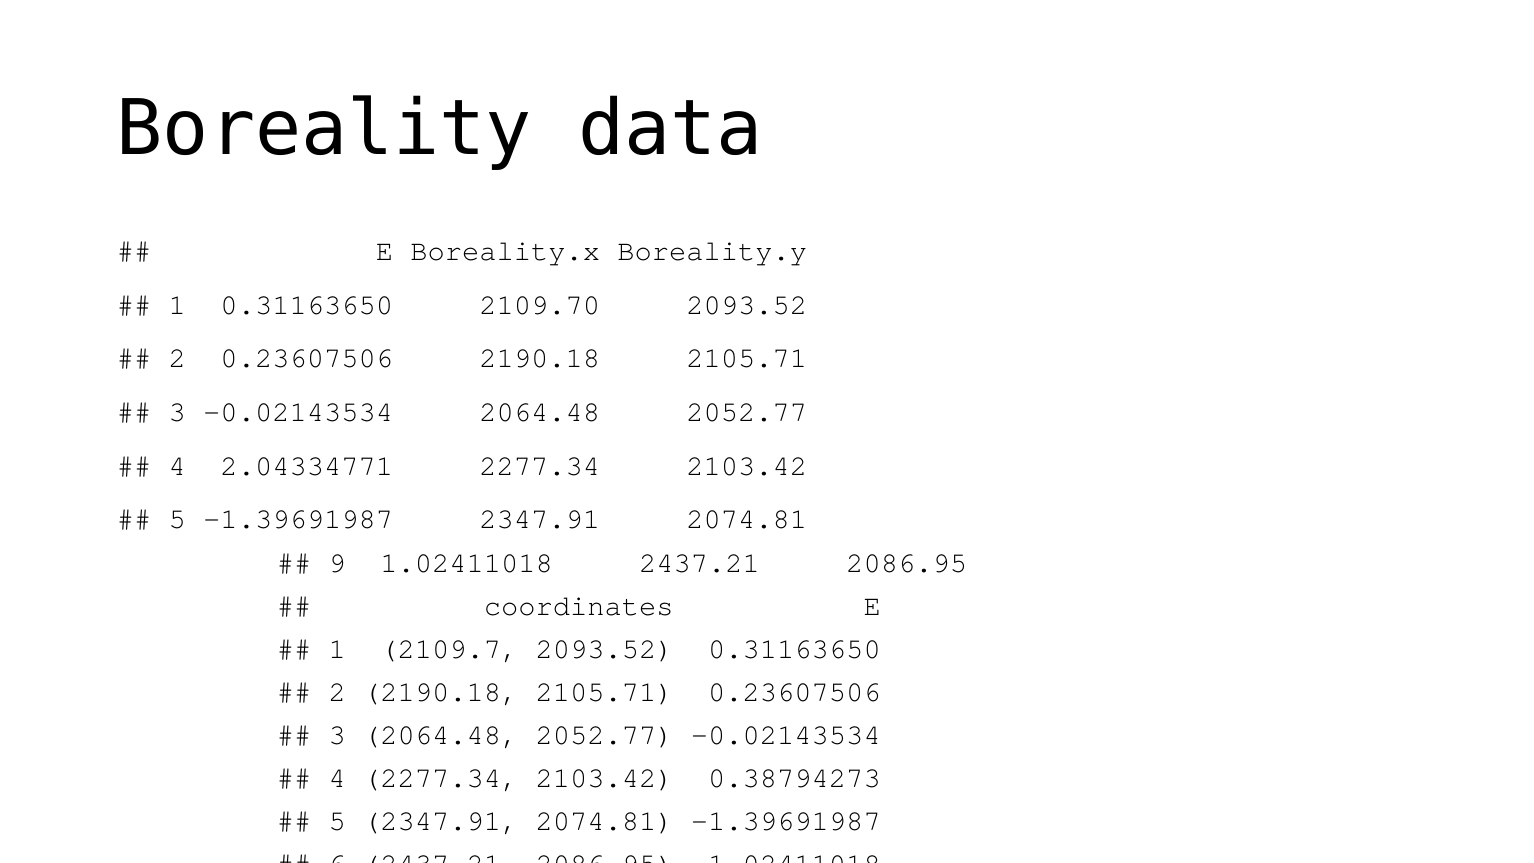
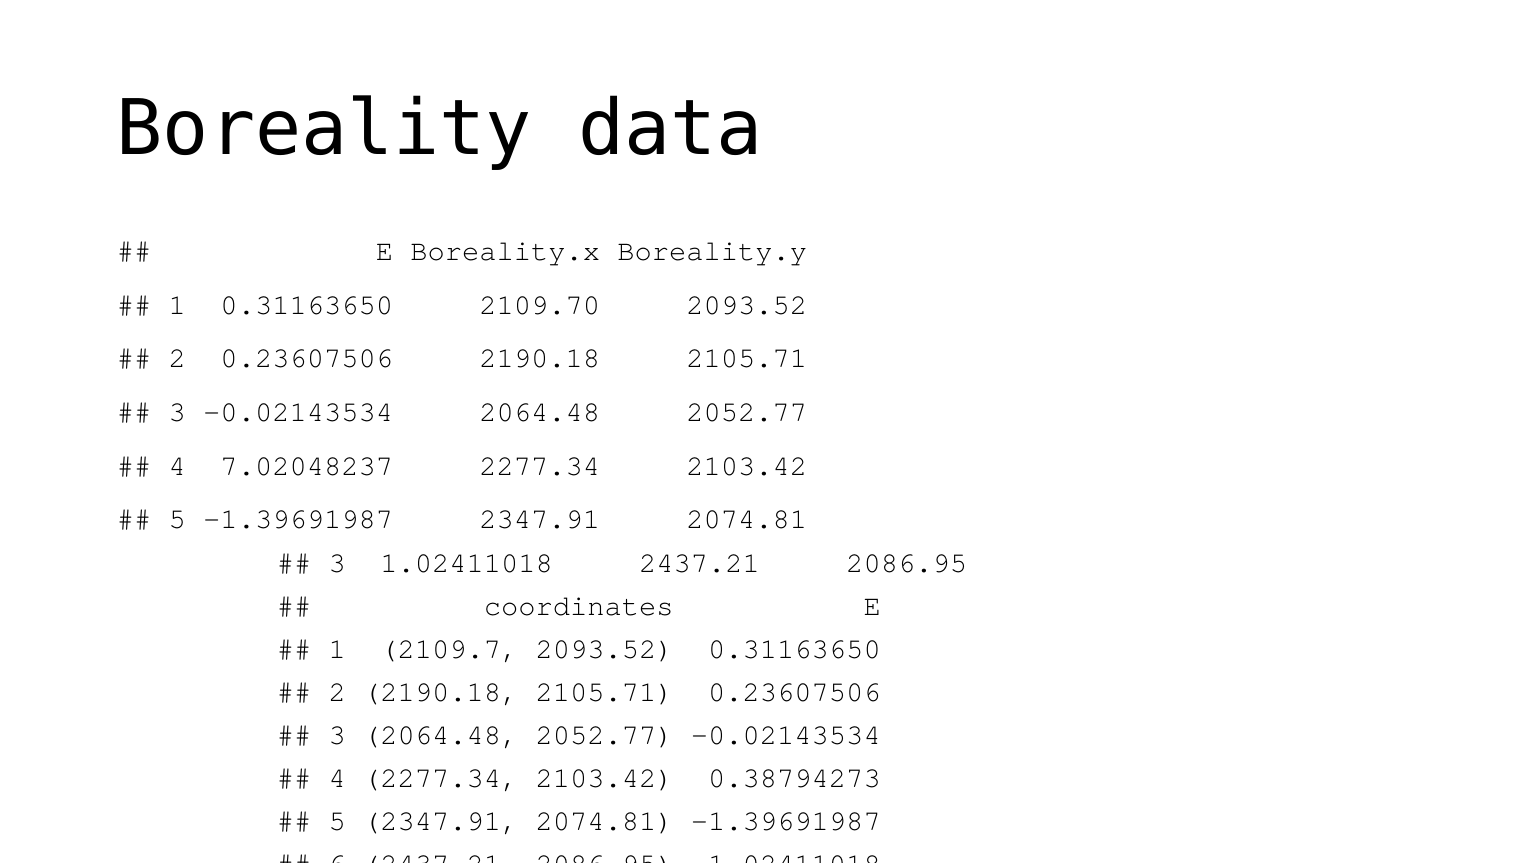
2.04334771: 2.04334771 -> 7.02048237
9 at (337, 562): 9 -> 3
